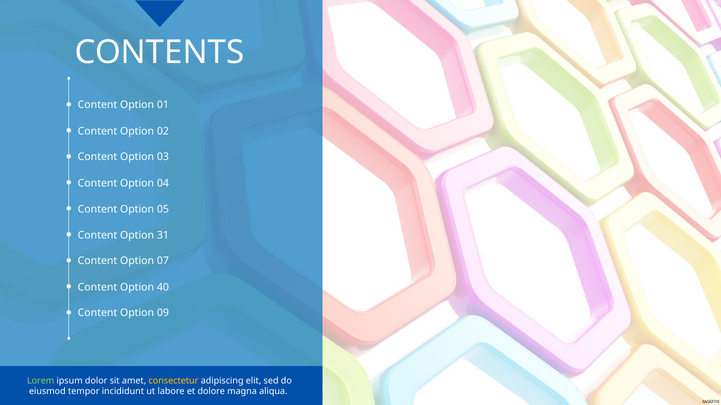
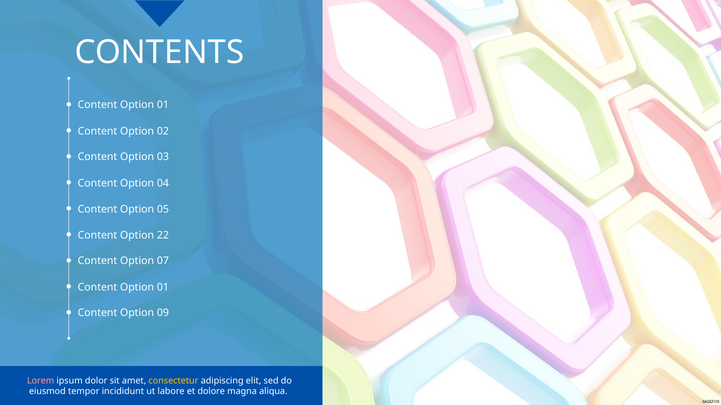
31: 31 -> 22
40 at (163, 288): 40 -> 01
Lorem colour: light green -> pink
